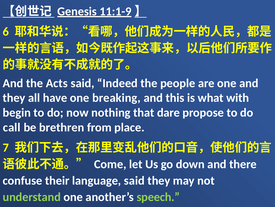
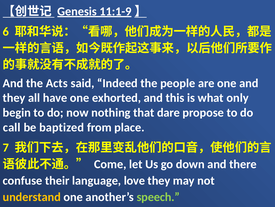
breaking: breaking -> exhorted
with: with -> only
brethren: brethren -> baptized
language said: said -> love
understand colour: light green -> yellow
